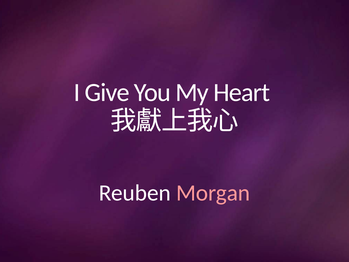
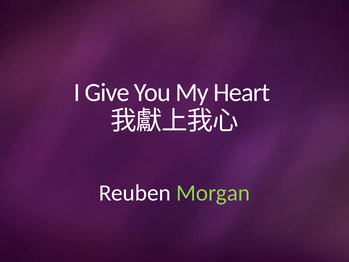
Morgan colour: pink -> light green
